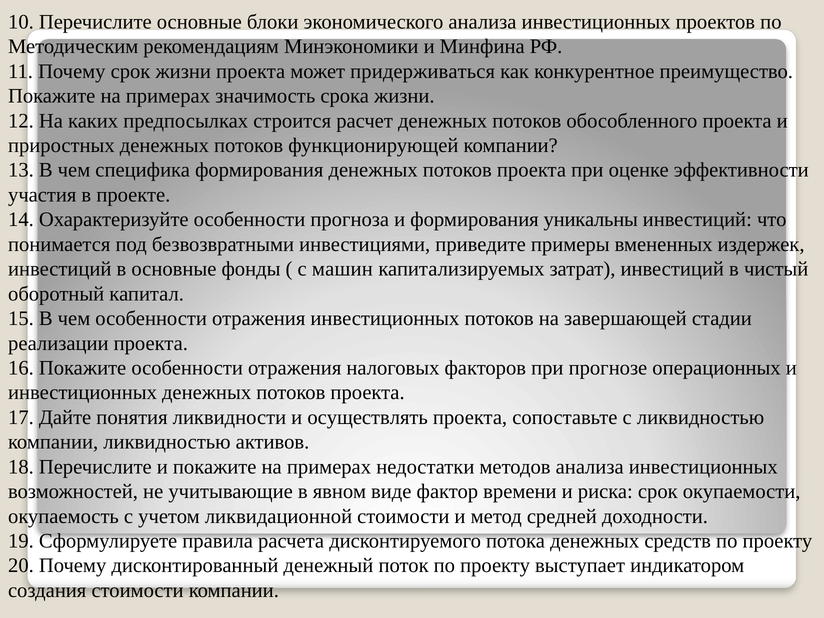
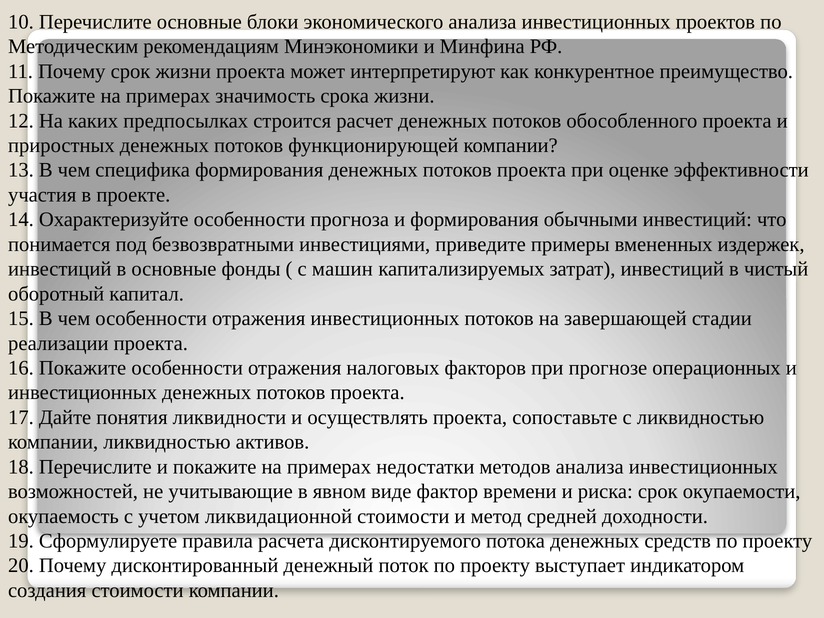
придерживаться: придерживаться -> интерпретируют
уникальны: уникальны -> обычными
